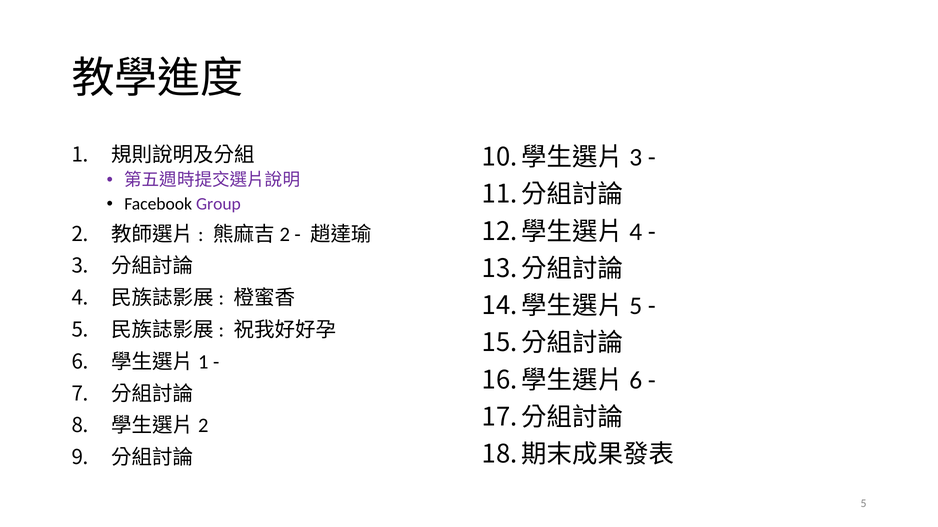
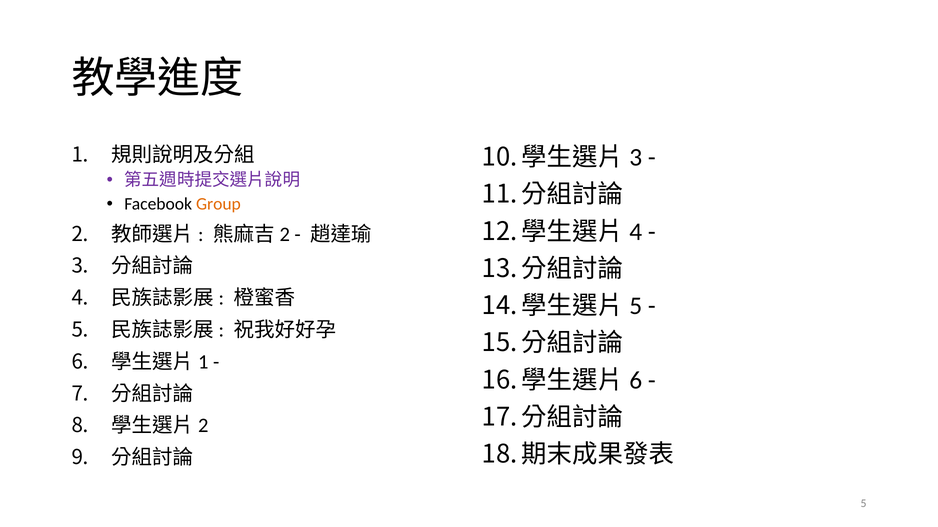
Group colour: purple -> orange
